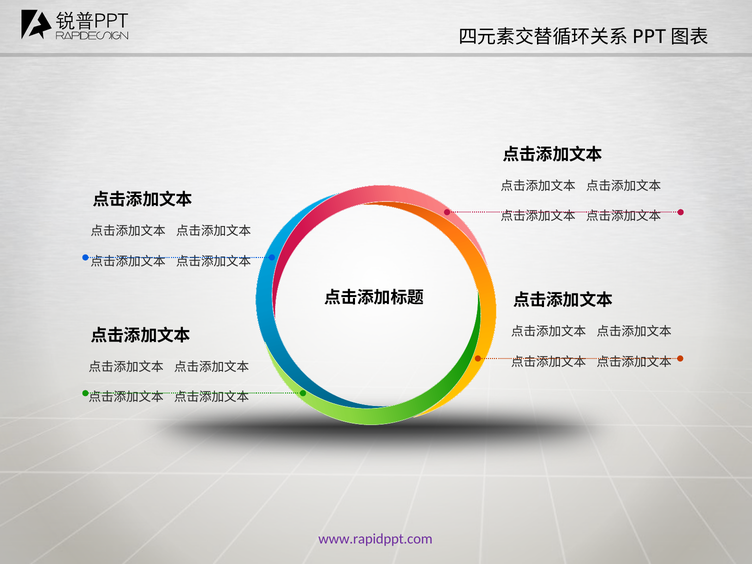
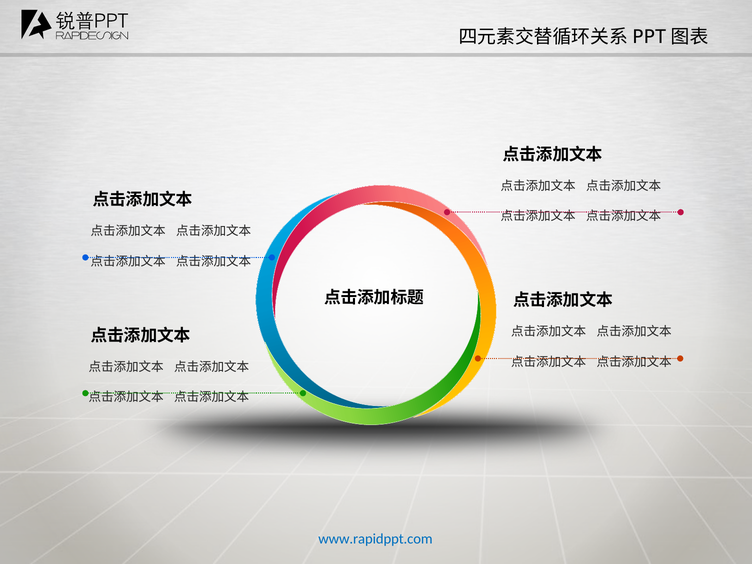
www.rapidppt.com colour: purple -> blue
